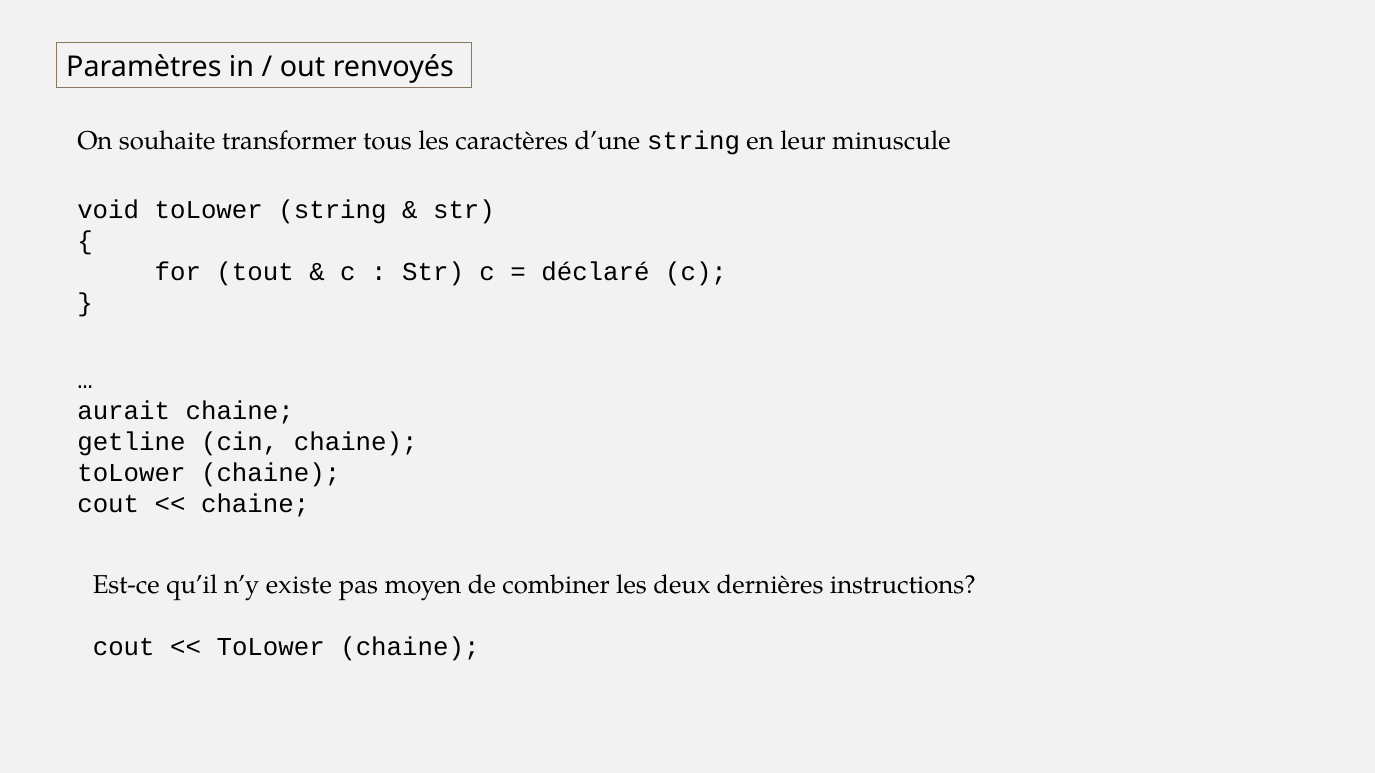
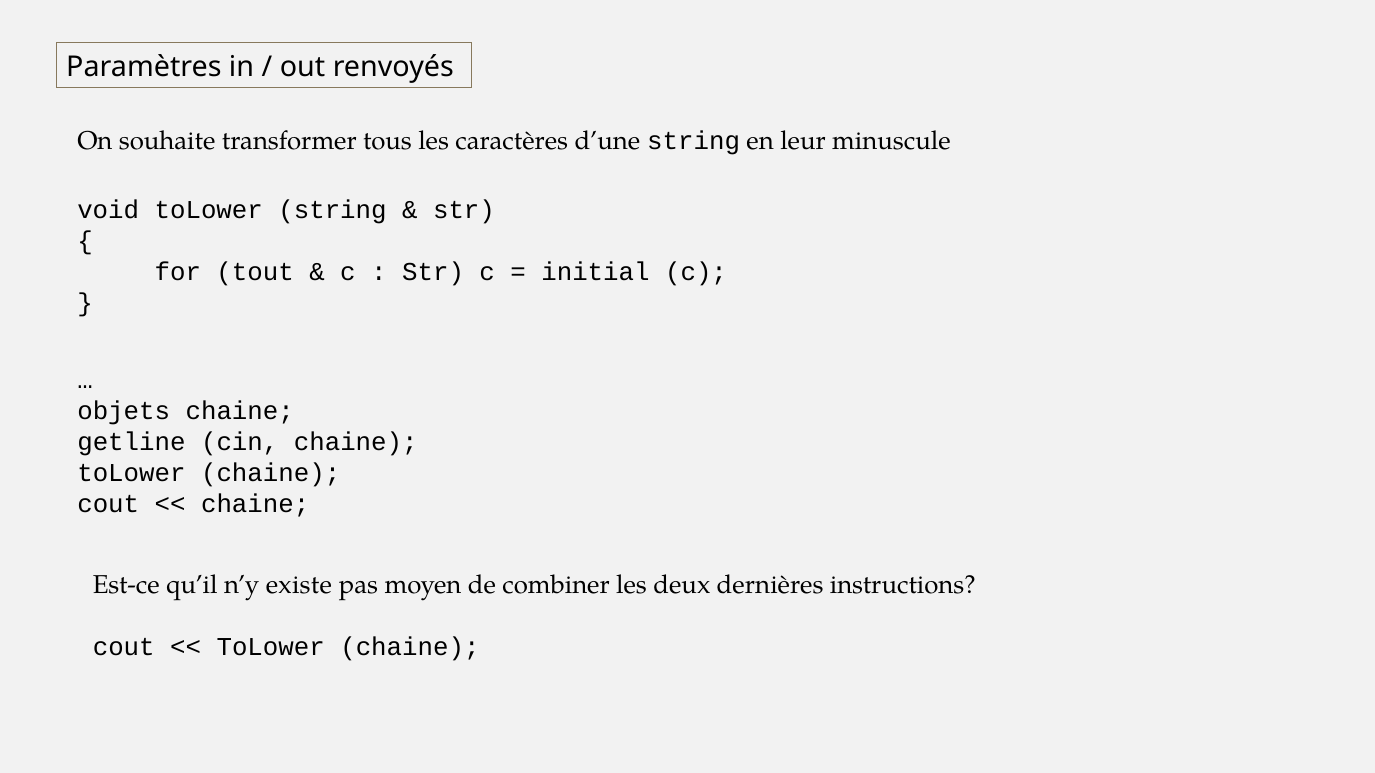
déclaré: déclaré -> initial
aurait: aurait -> objets
